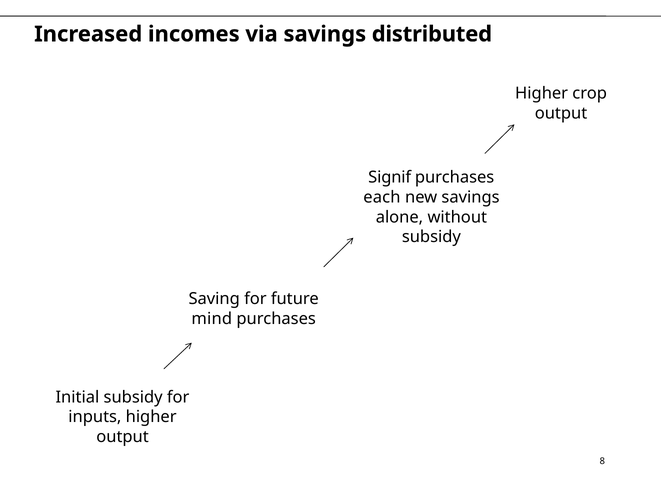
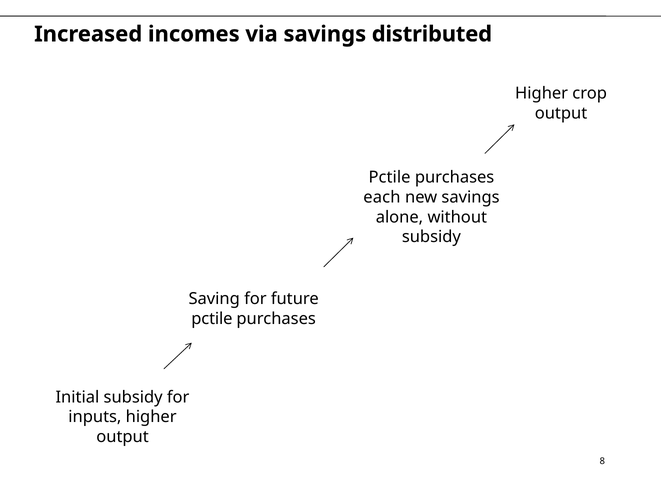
Signif at (390, 177): Signif -> Pctile
mind at (212, 319): mind -> pctile
